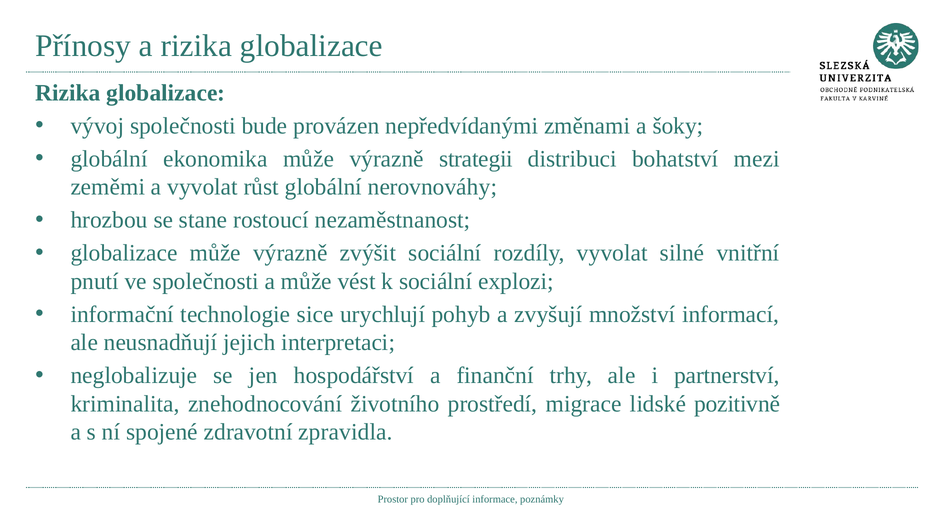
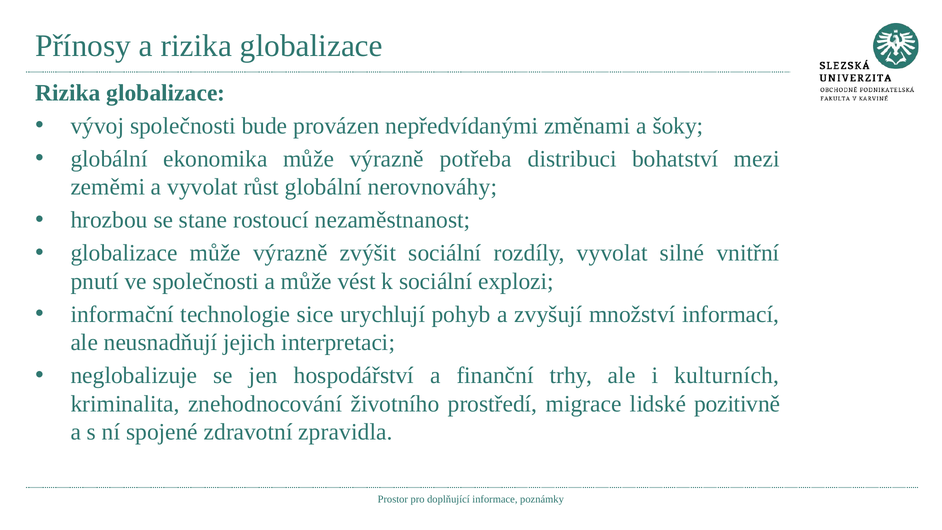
strategii: strategii -> potřeba
partnerství: partnerství -> kulturních
